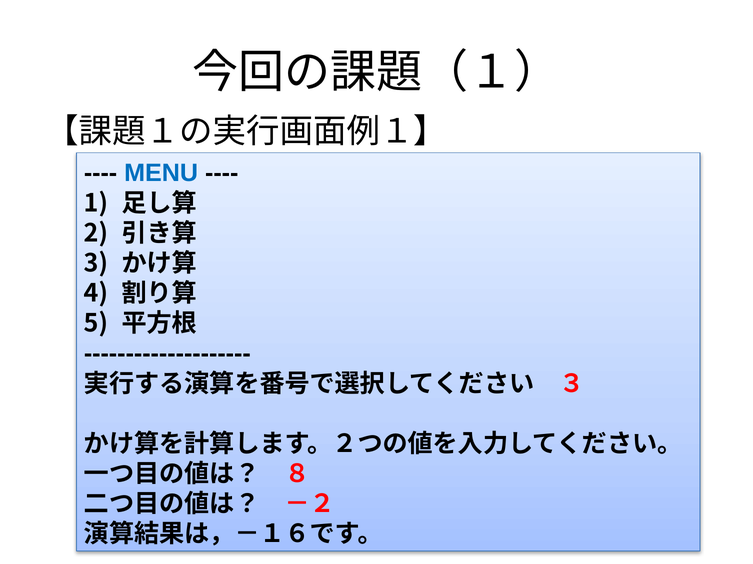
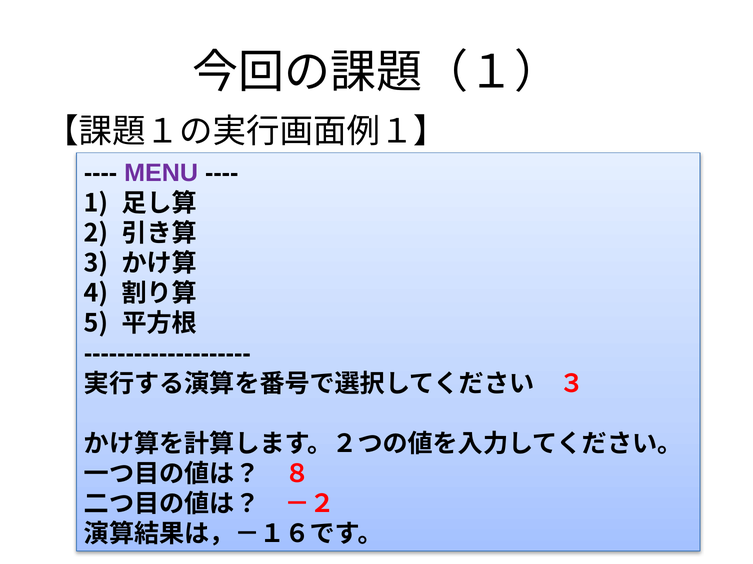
MENU colour: blue -> purple
